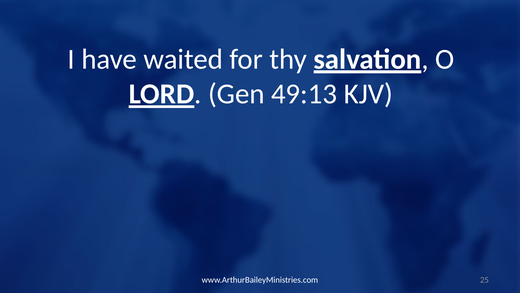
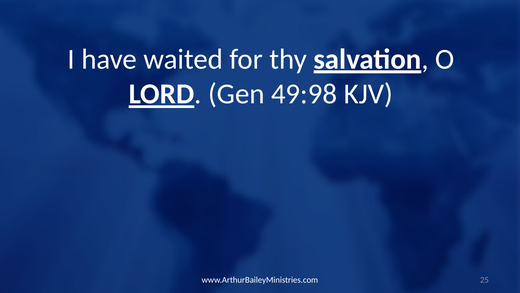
49:13: 49:13 -> 49:98
